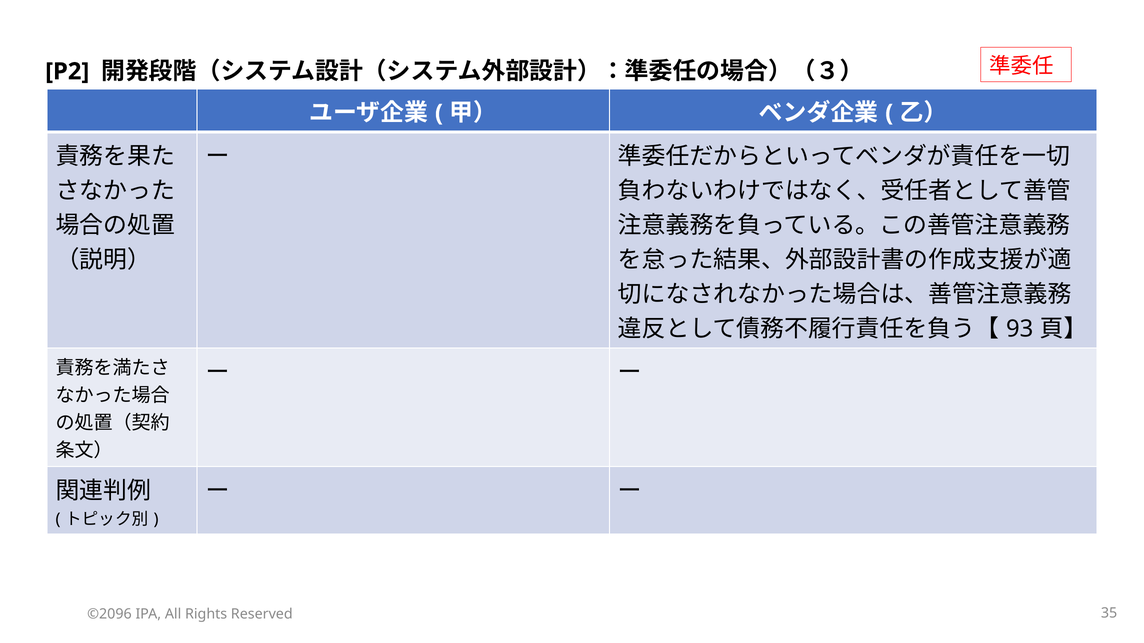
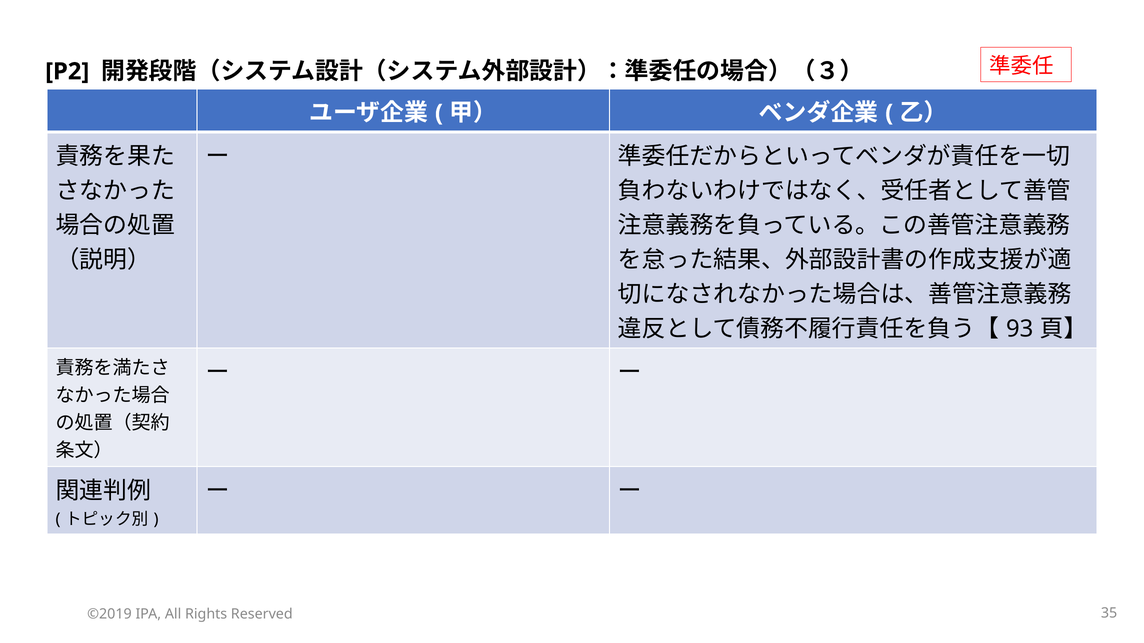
©2096: ©2096 -> ©2019
